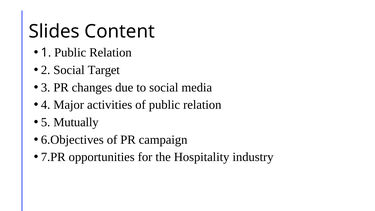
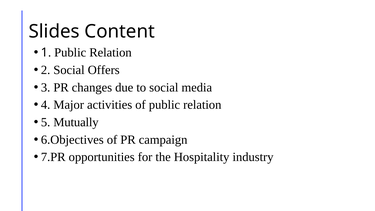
Target: Target -> Offers
